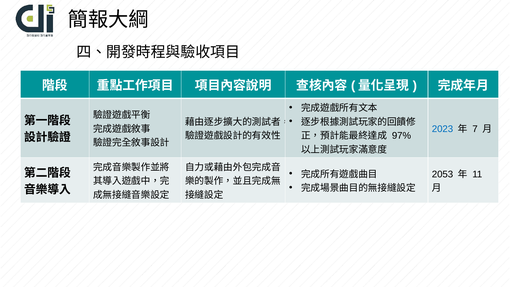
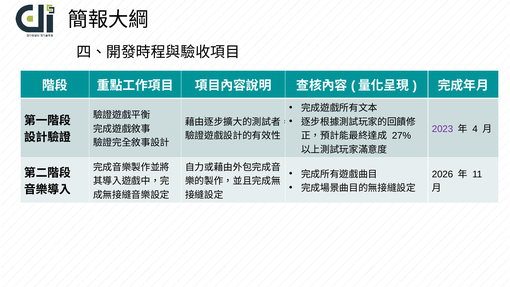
2023 colour: blue -> purple
7: 7 -> 4
97%: 97% -> 27%
2053: 2053 -> 2026
